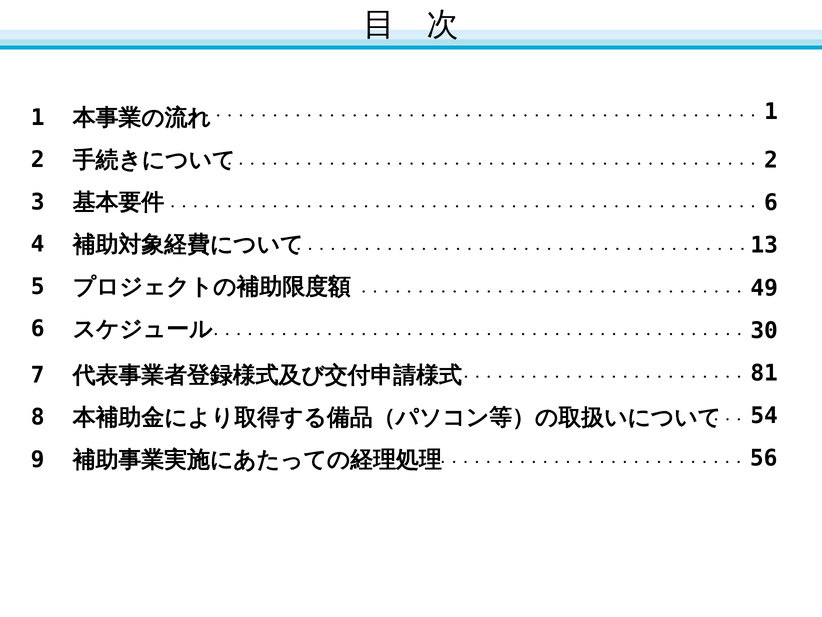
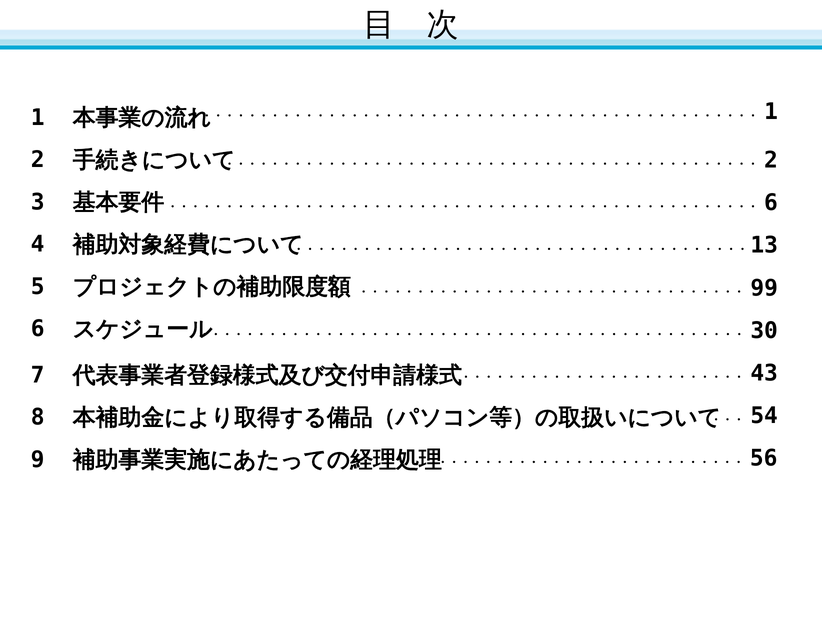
49: 49 -> 99
81: 81 -> 43
